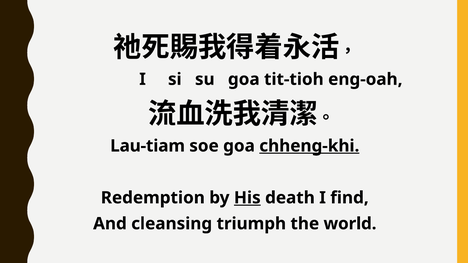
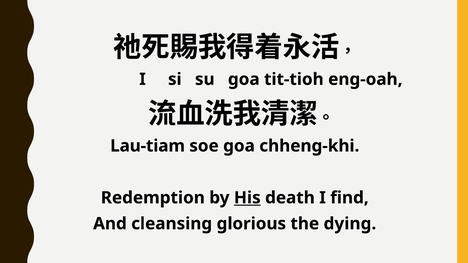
chheng-khi underline: present -> none
triumph: triumph -> glorious
world: world -> dying
